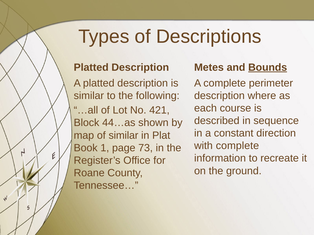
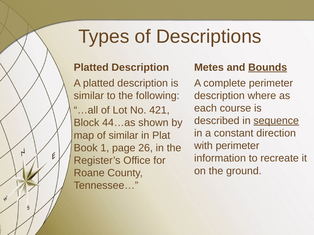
sequence underline: none -> present
with complete: complete -> perimeter
73: 73 -> 26
